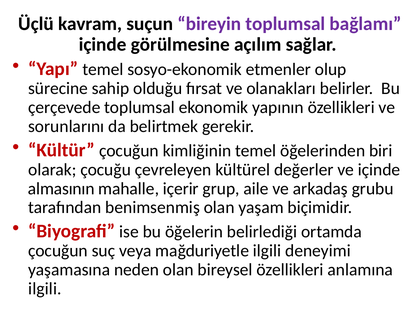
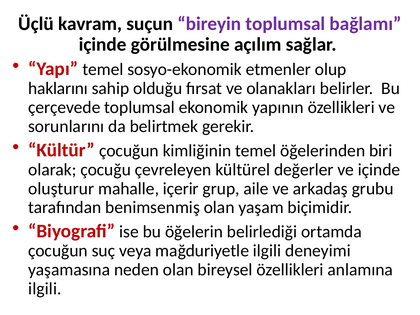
sürecine: sürecine -> haklarını
almasının: almasının -> oluşturur
